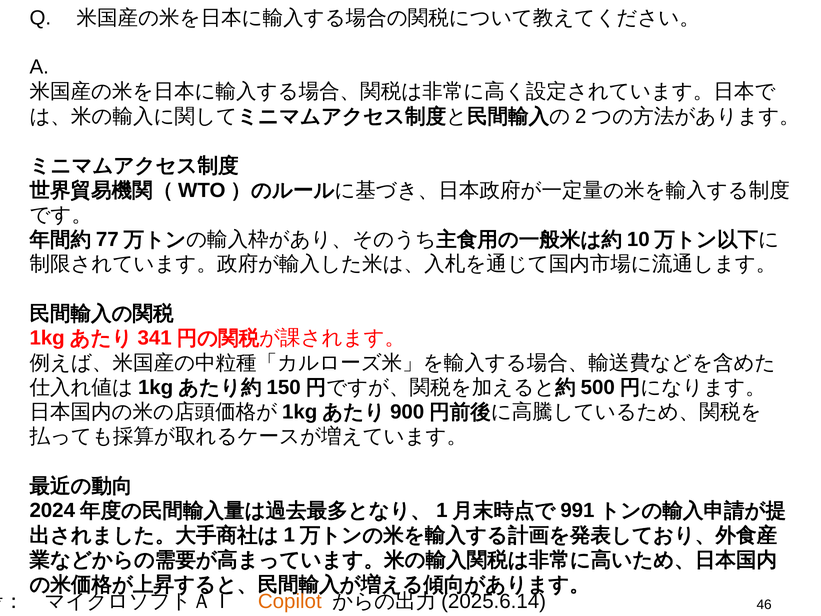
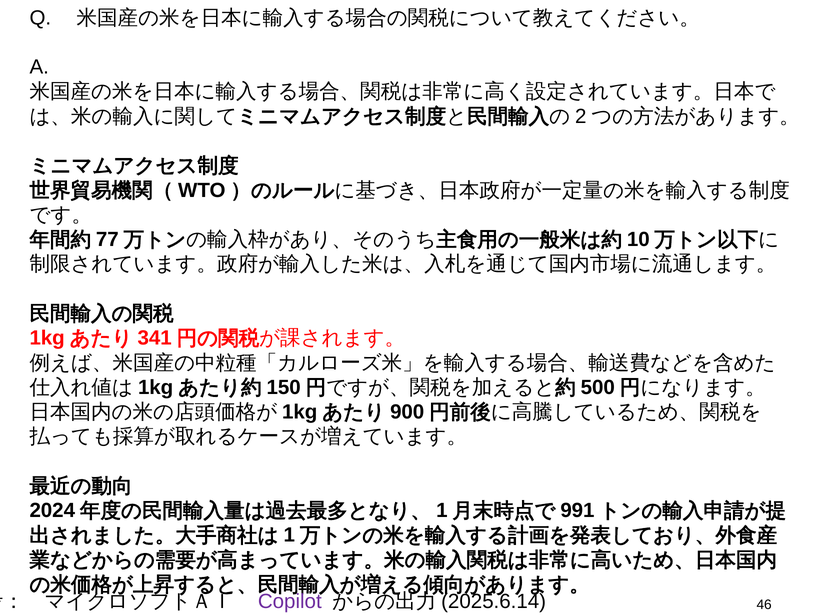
Copilot colour: orange -> purple
